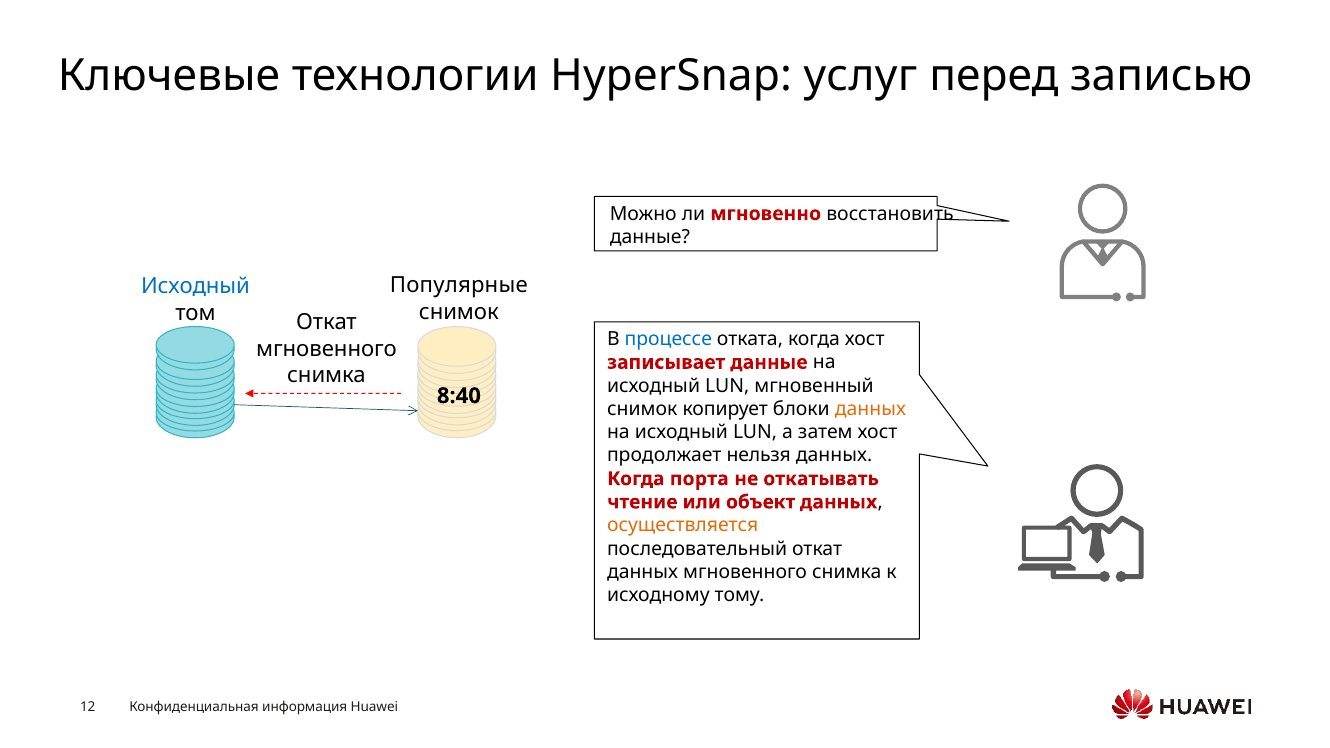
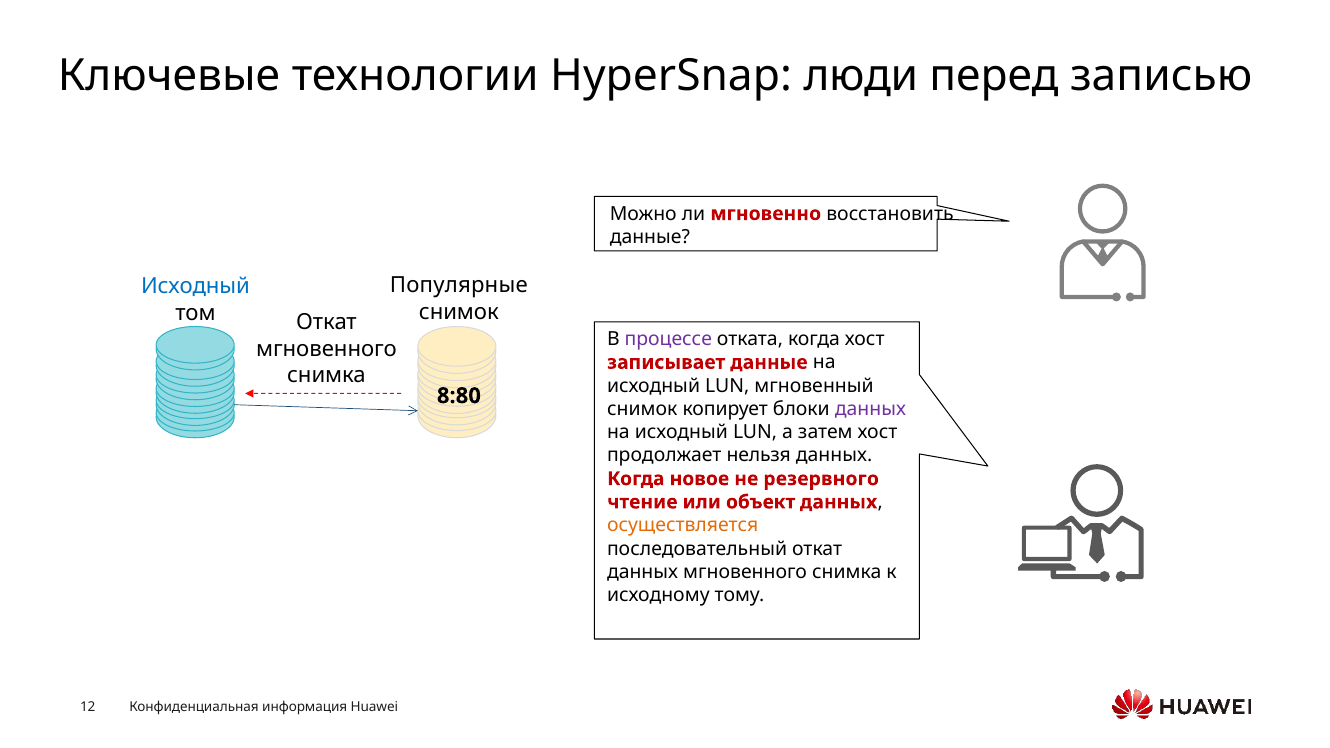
услуг: услуг -> люди
процессе colour: blue -> purple
8:40: 8:40 -> 8:80
данных at (870, 409) colour: orange -> purple
порта: порта -> новое
откатывать: откатывать -> резервного
